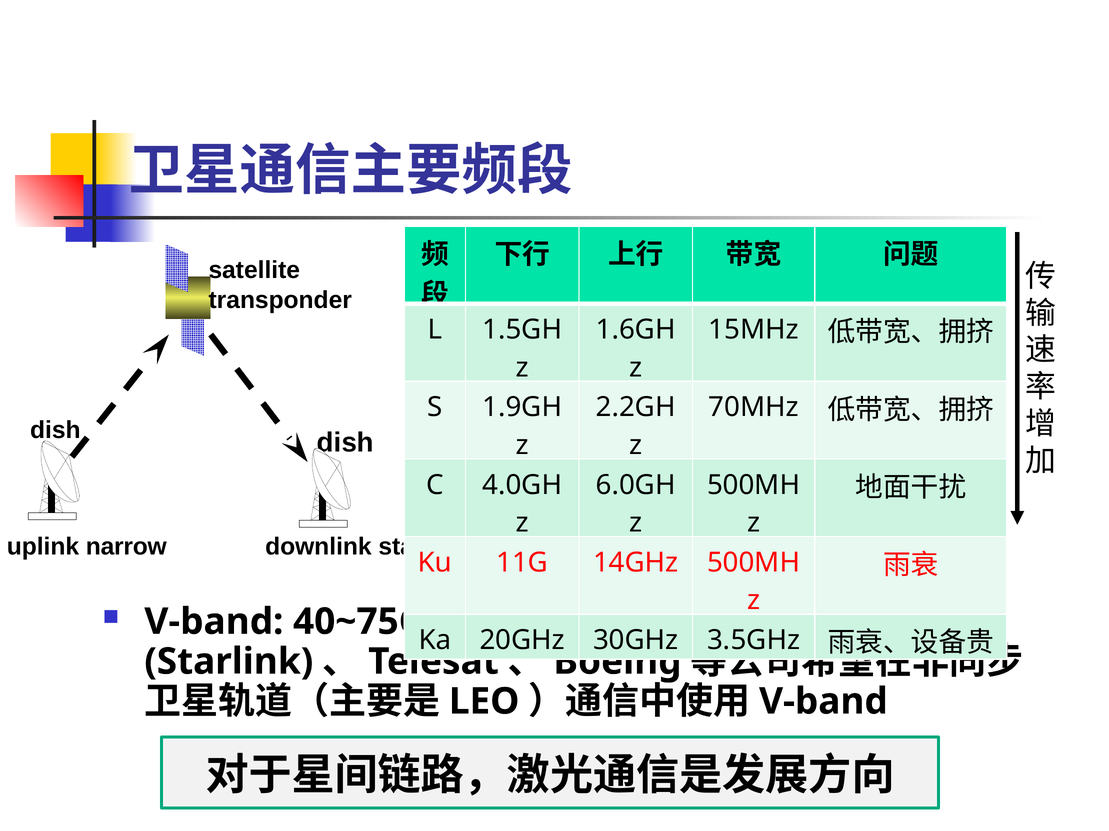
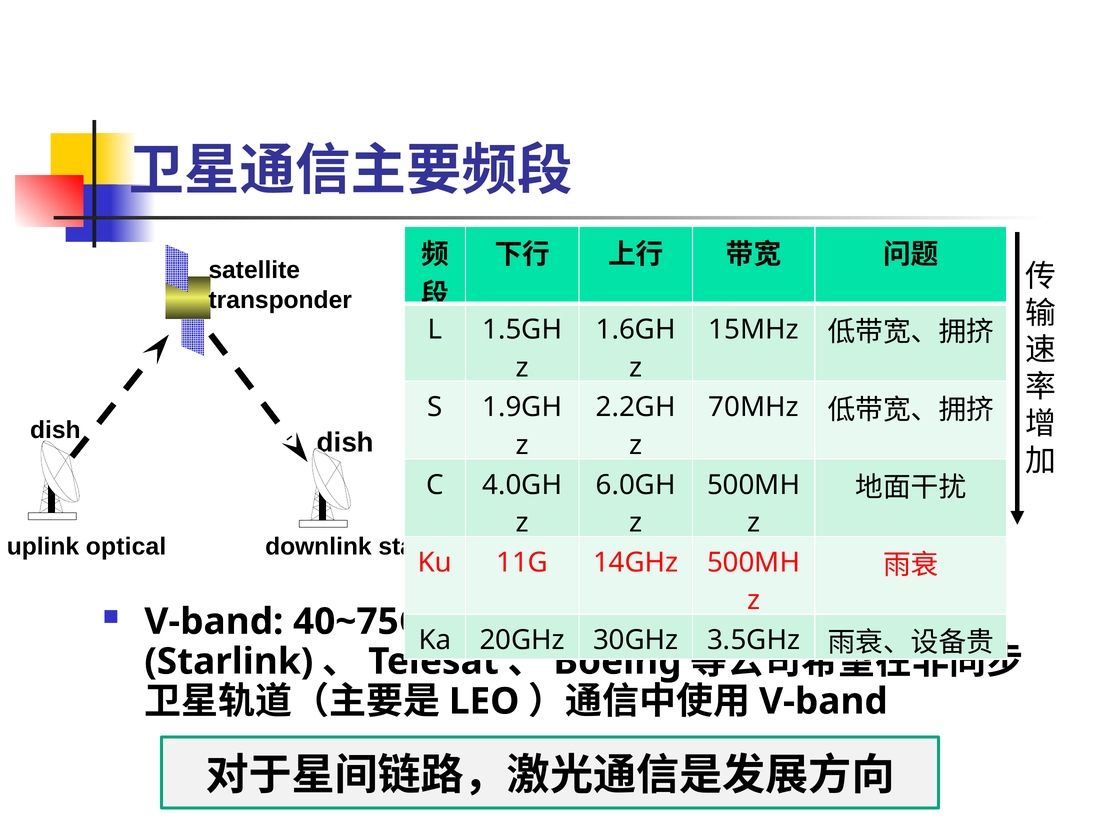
narrow: narrow -> optical
